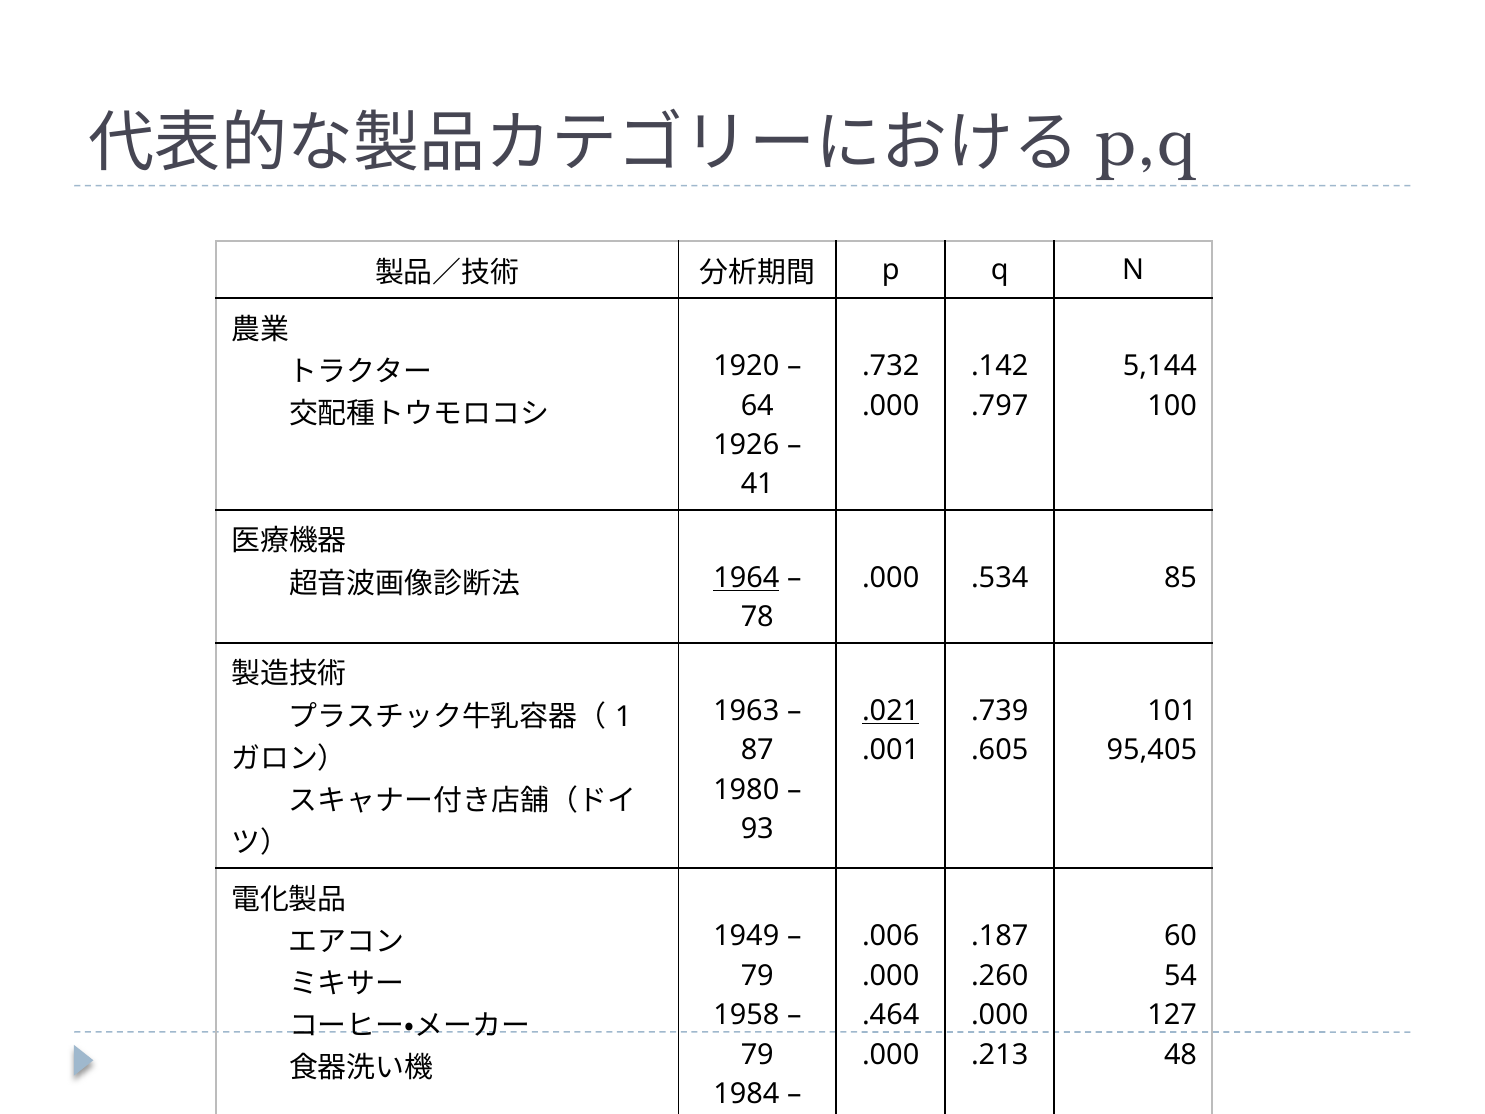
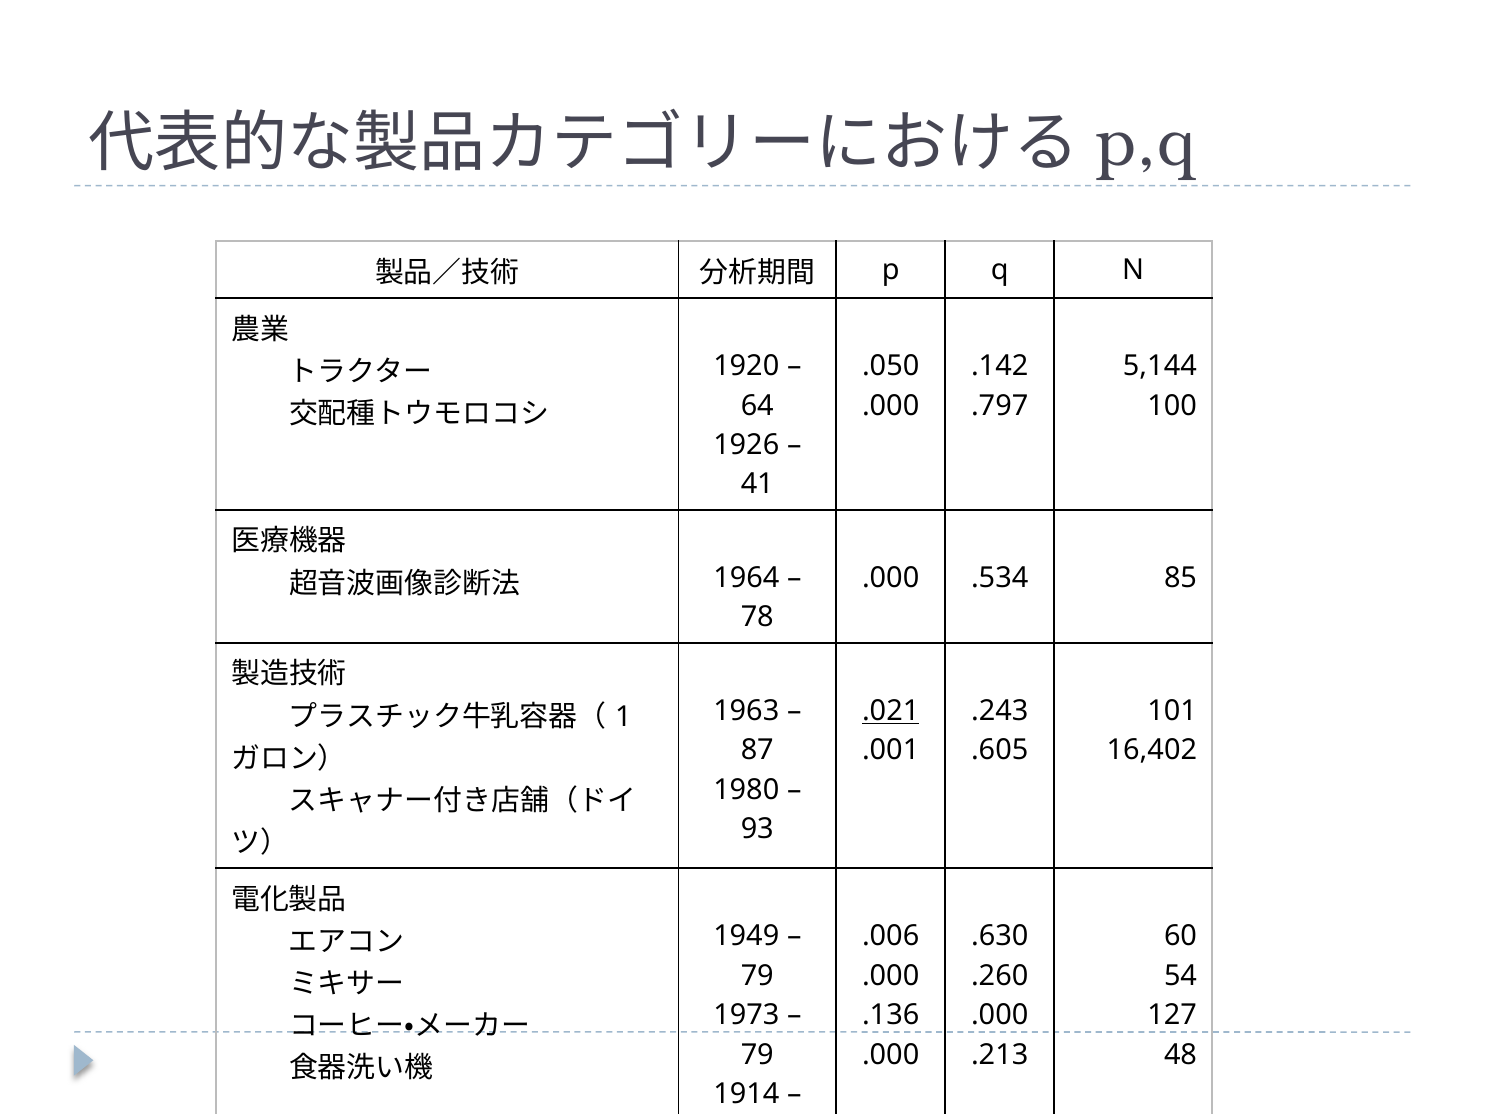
.732: .732 -> .050
1964 at (746, 578) underline: present -> none
.739: .739 -> .243
95,405: 95,405 -> 16,402
.187: .187 -> .630
1958: 1958 -> 1973
.464: .464 -> .136
1984: 1984 -> 1914
